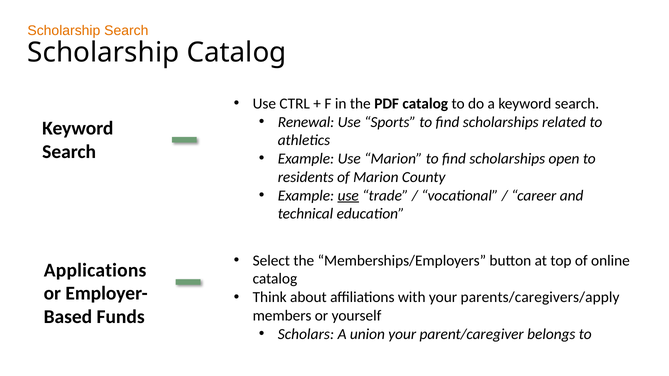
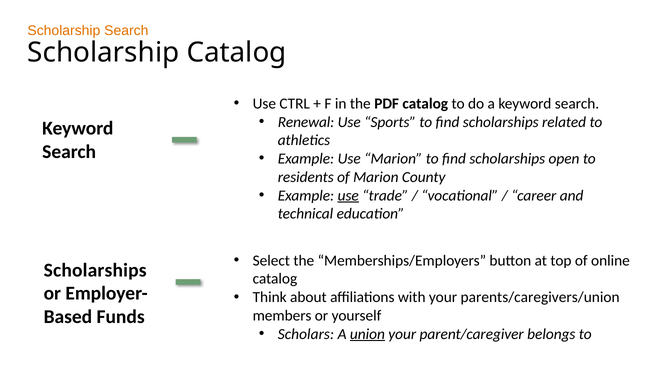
Applications at (95, 270): Applications -> Scholarships
parents/caregivers/apply: parents/caregivers/apply -> parents/caregivers/union
union underline: none -> present
